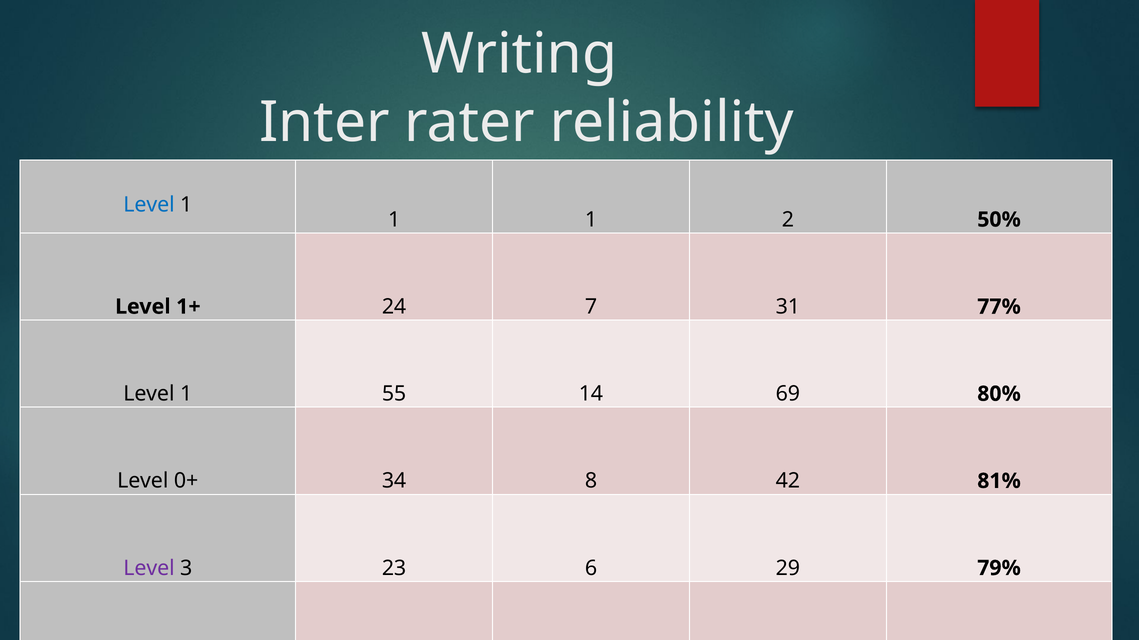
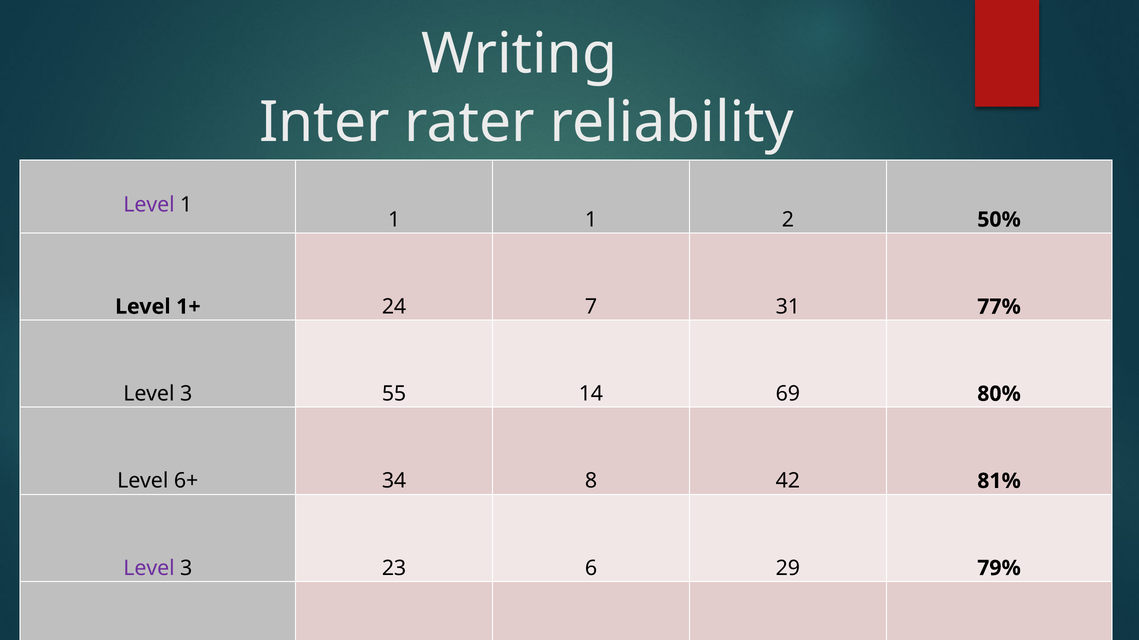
Level at (149, 205) colour: blue -> purple
1 at (186, 394): 1 -> 3
0+: 0+ -> 6+
